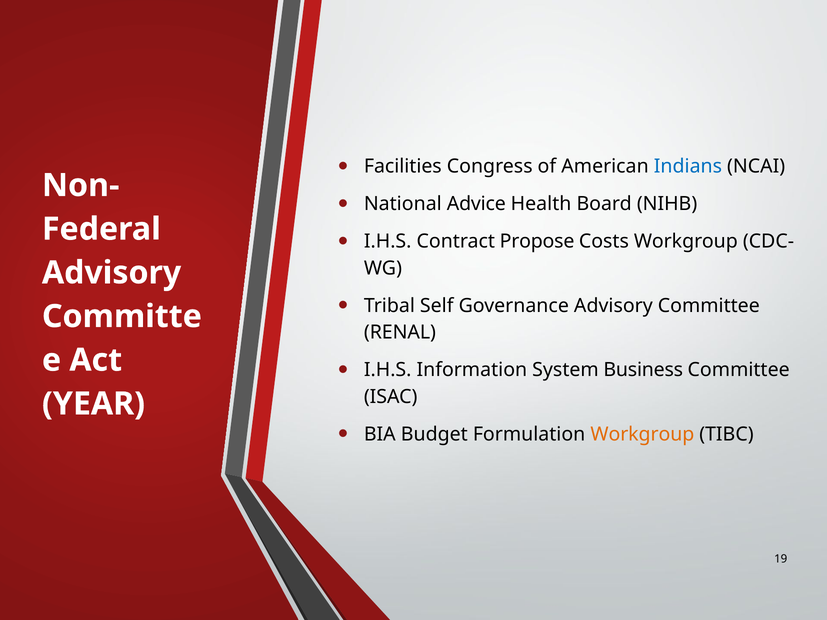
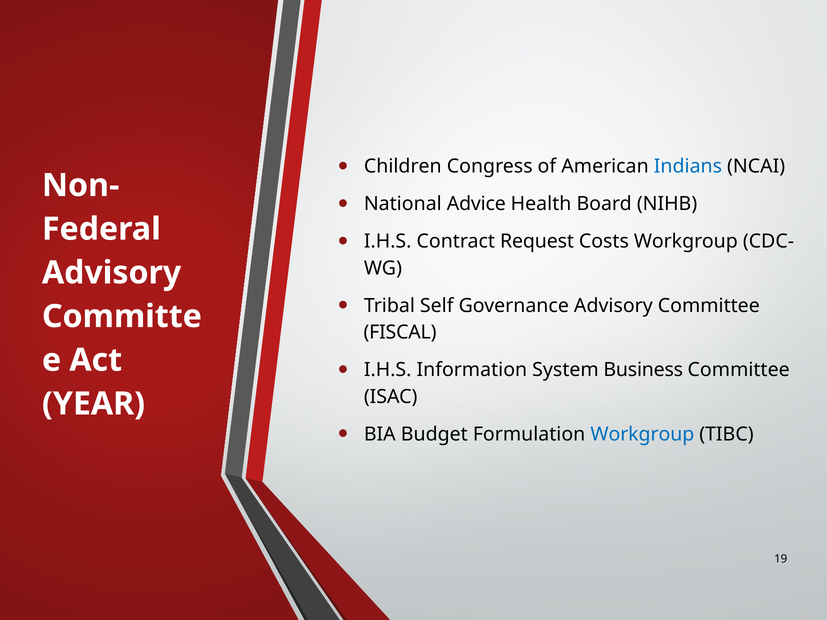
Facilities: Facilities -> Children
Propose: Propose -> Request
RENAL: RENAL -> FISCAL
Workgroup at (642, 434) colour: orange -> blue
